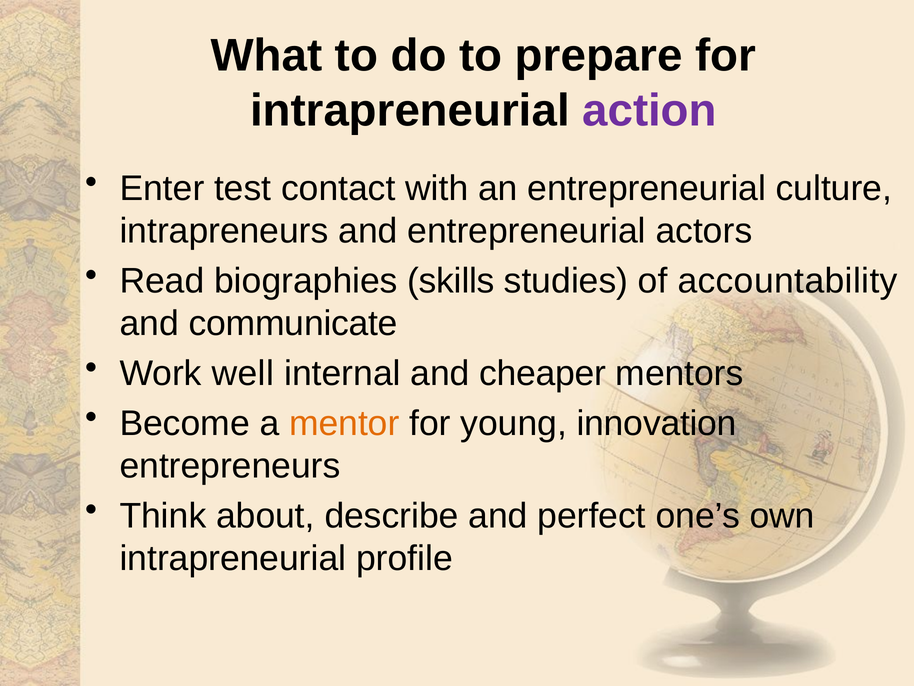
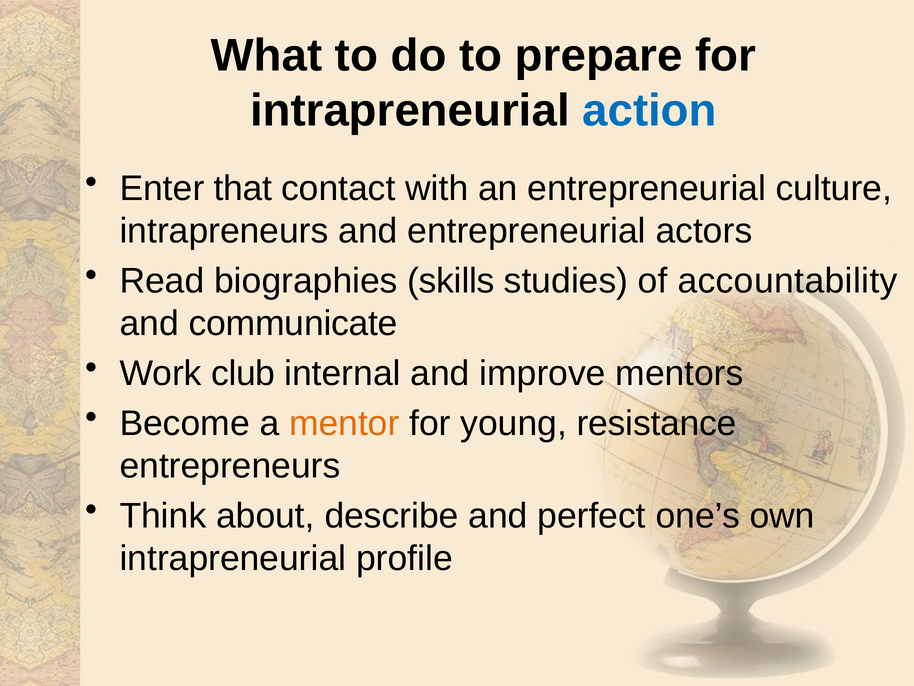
action colour: purple -> blue
test: test -> that
well: well -> club
cheaper: cheaper -> improve
innovation: innovation -> resistance
